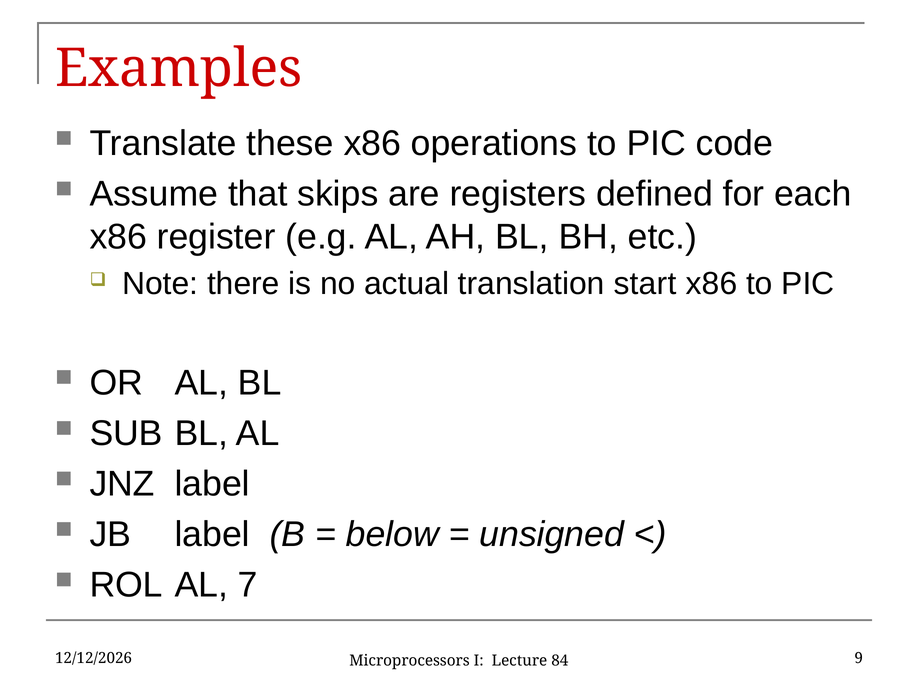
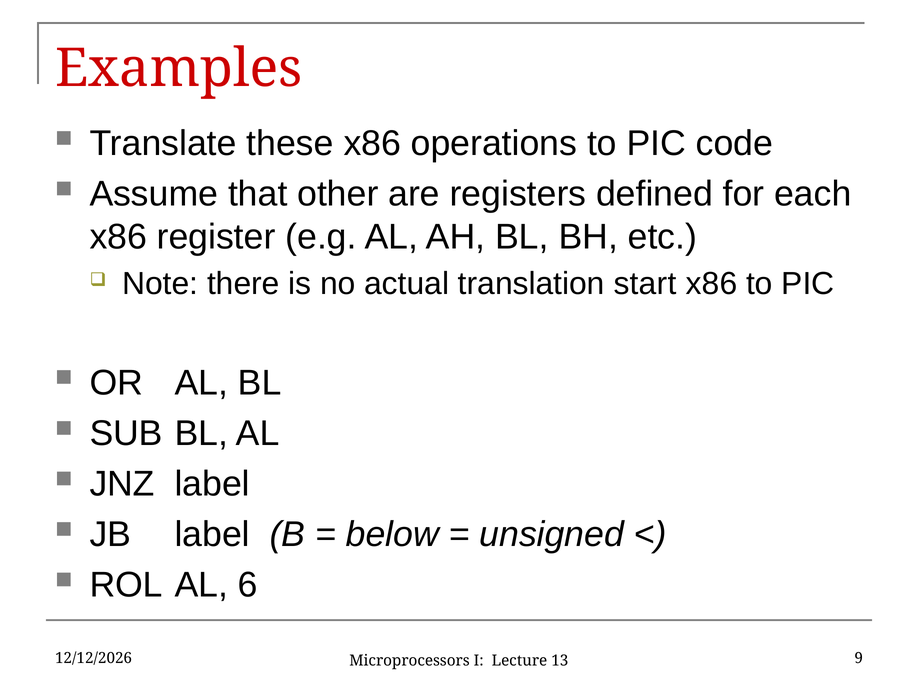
skips: skips -> other
7: 7 -> 6
84: 84 -> 13
